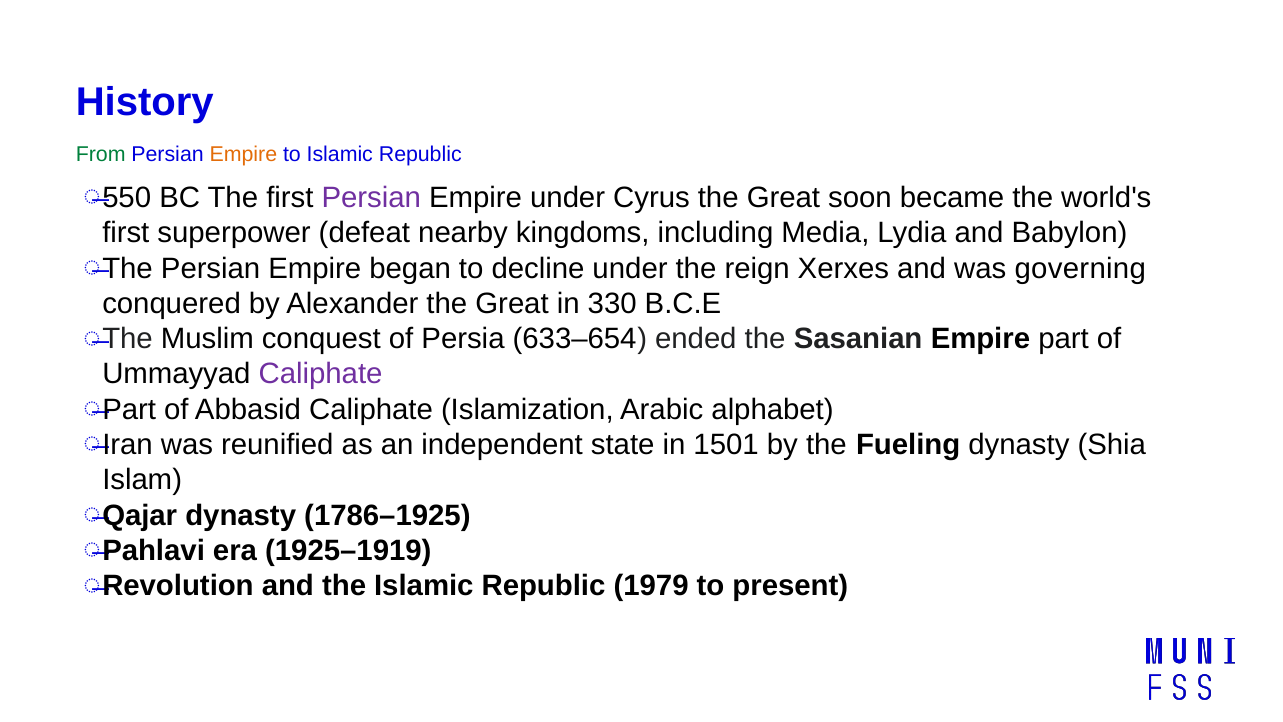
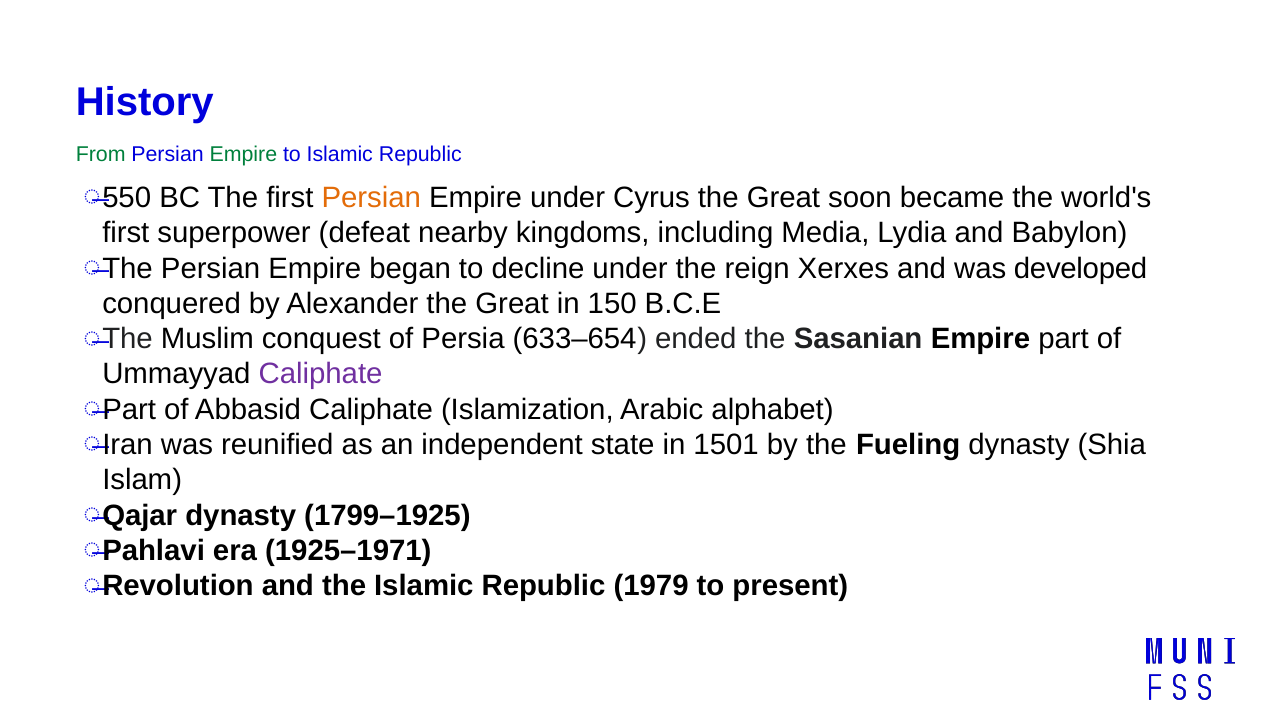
Empire at (243, 155) colour: orange -> green
Persian at (371, 198) colour: purple -> orange
governing: governing -> developed
330: 330 -> 150
1786–1925: 1786–1925 -> 1799–1925
1925–1919: 1925–1919 -> 1925–1971
